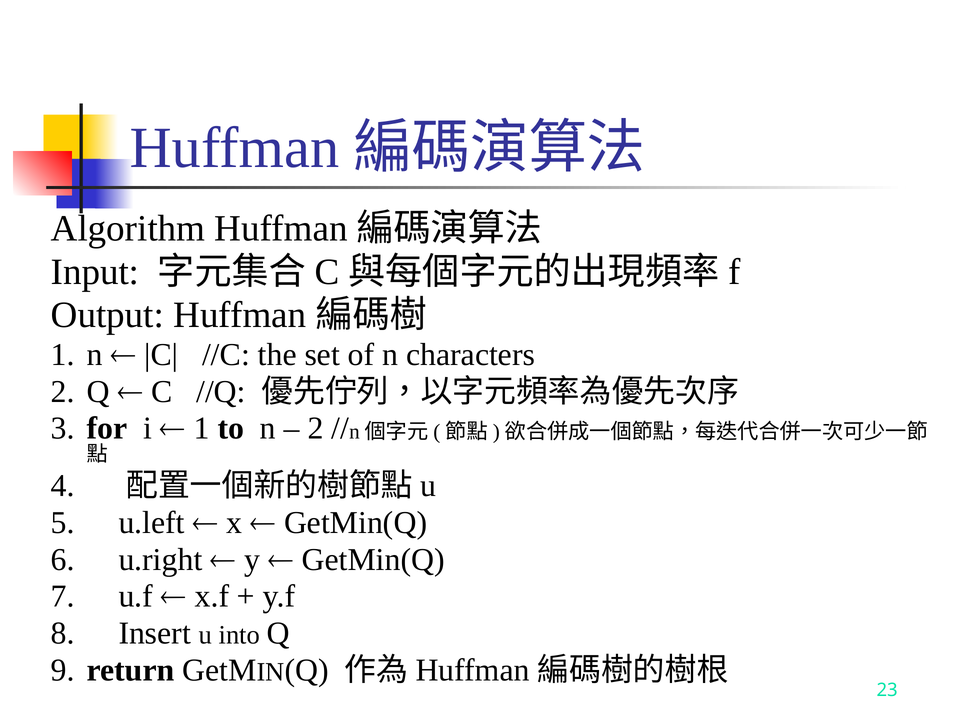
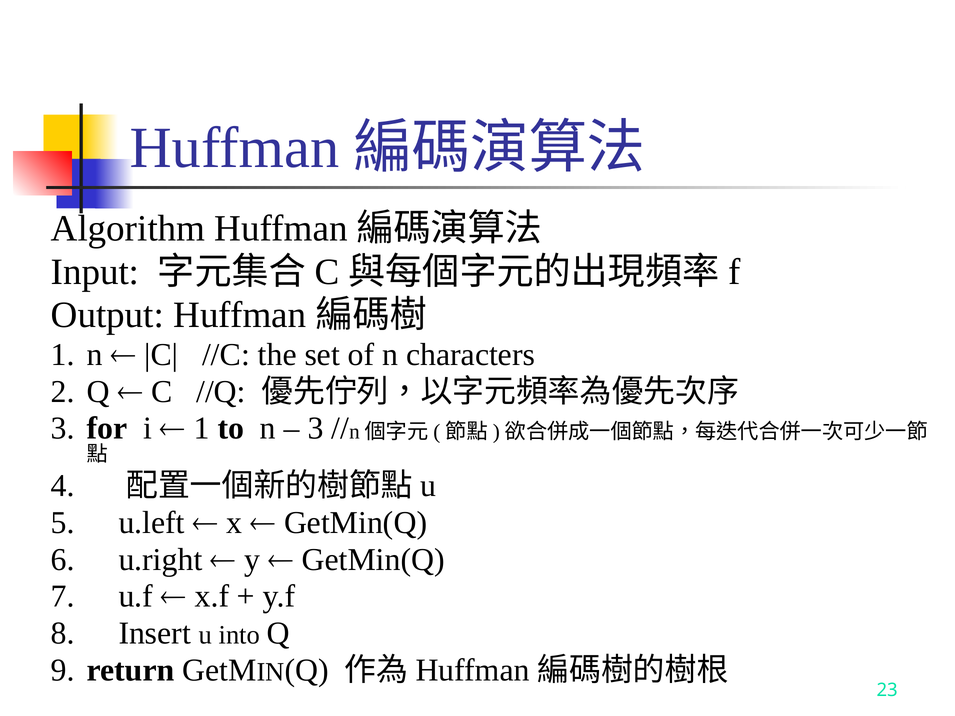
2 at (316, 429): 2 -> 3
